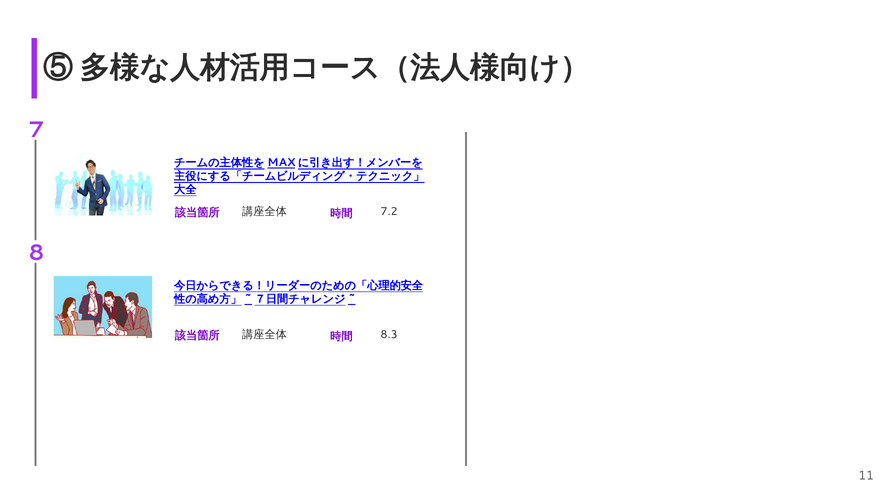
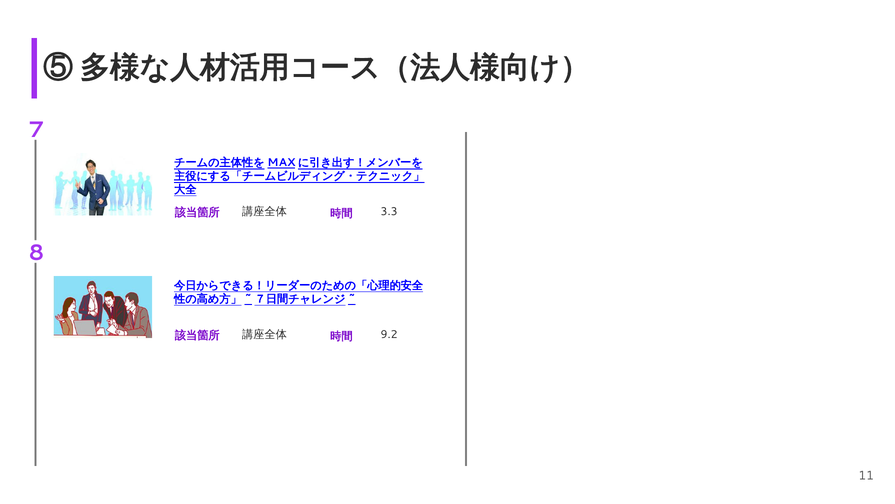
7.2: 7.2 -> 3.3
8.3: 8.3 -> 9.2
